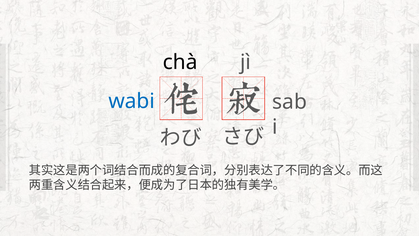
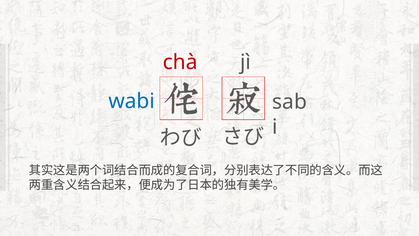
chà colour: black -> red
